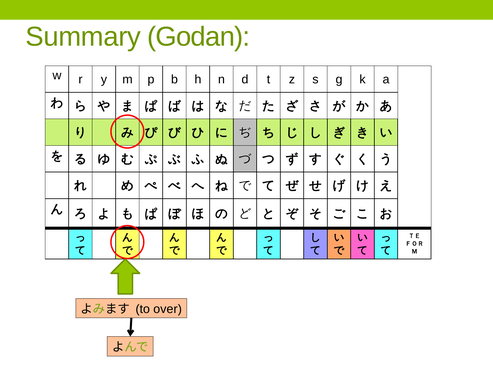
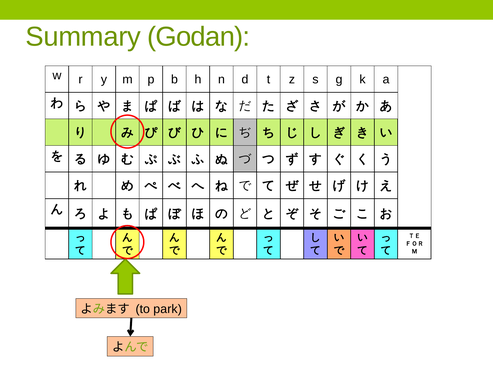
over: over -> park
